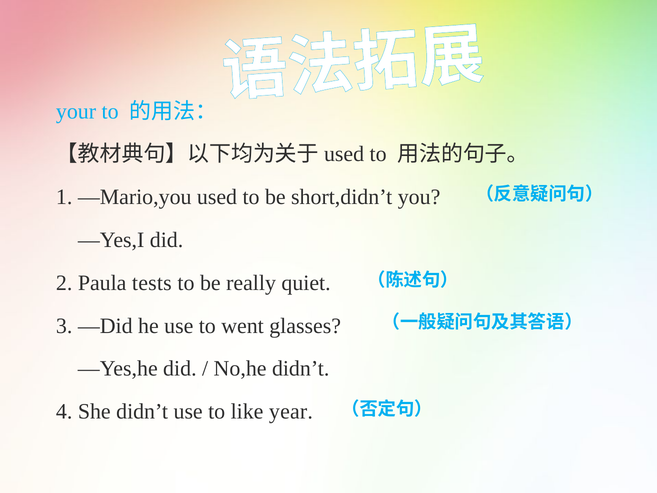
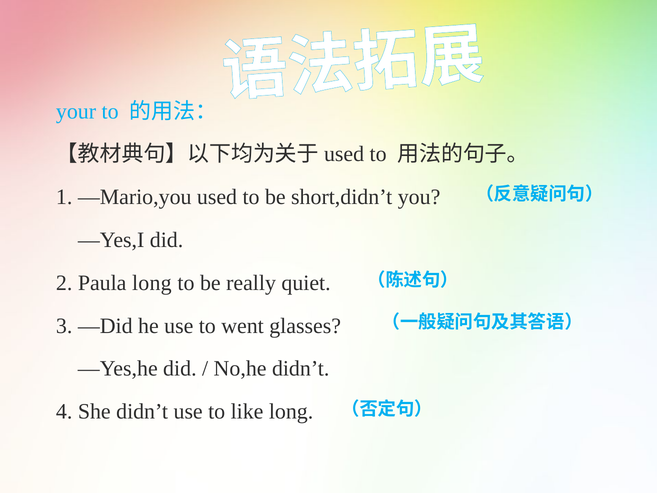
Paula tests: tests -> long
like year: year -> long
